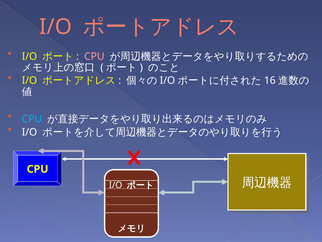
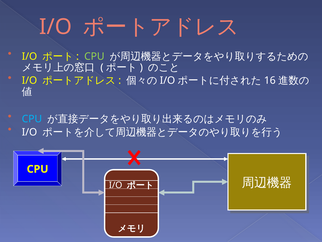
CPU at (94, 56) colour: pink -> light green
